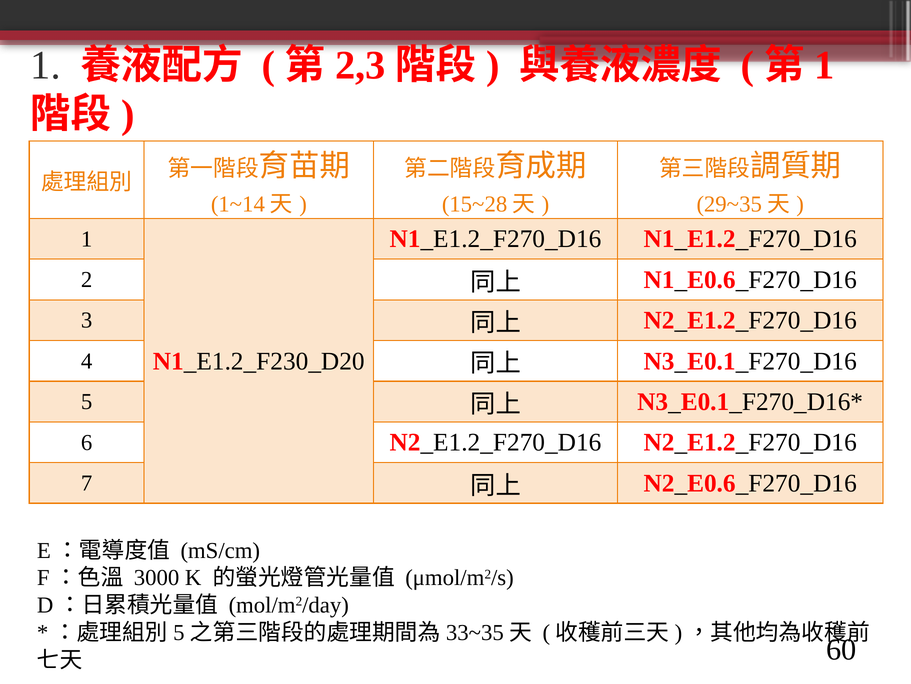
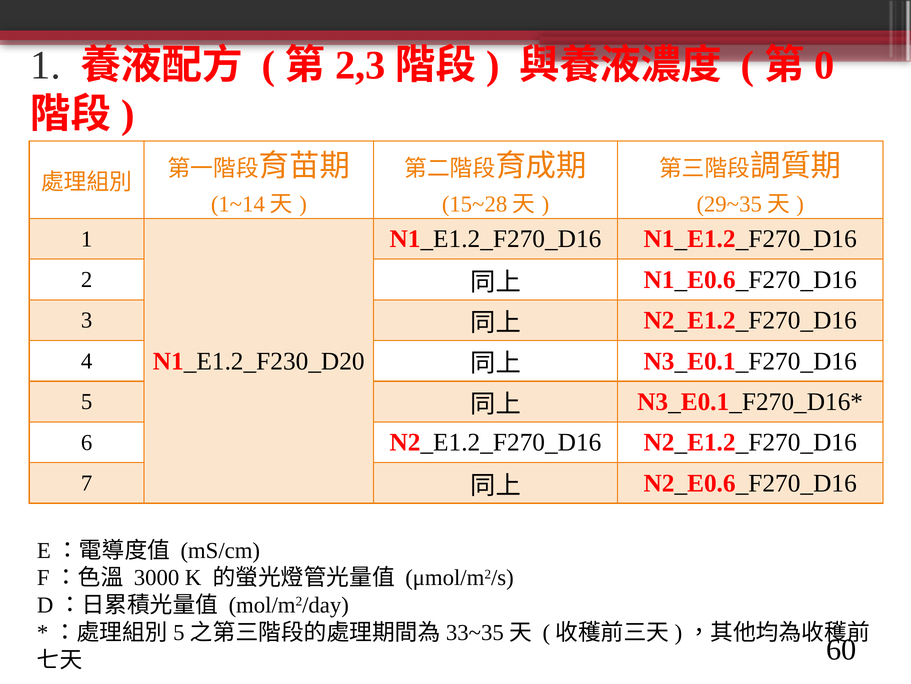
1 at (824, 65): 1 -> 0
